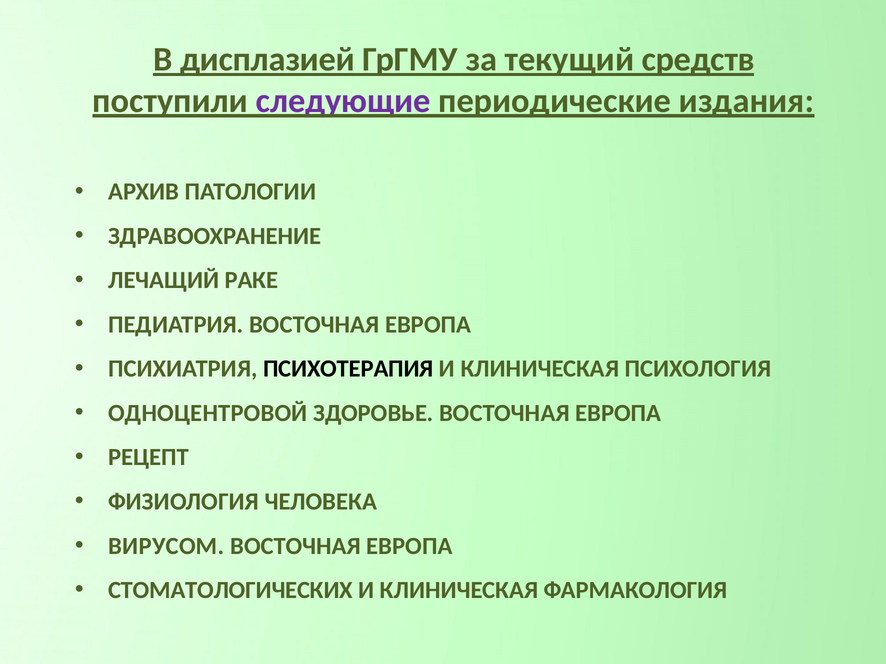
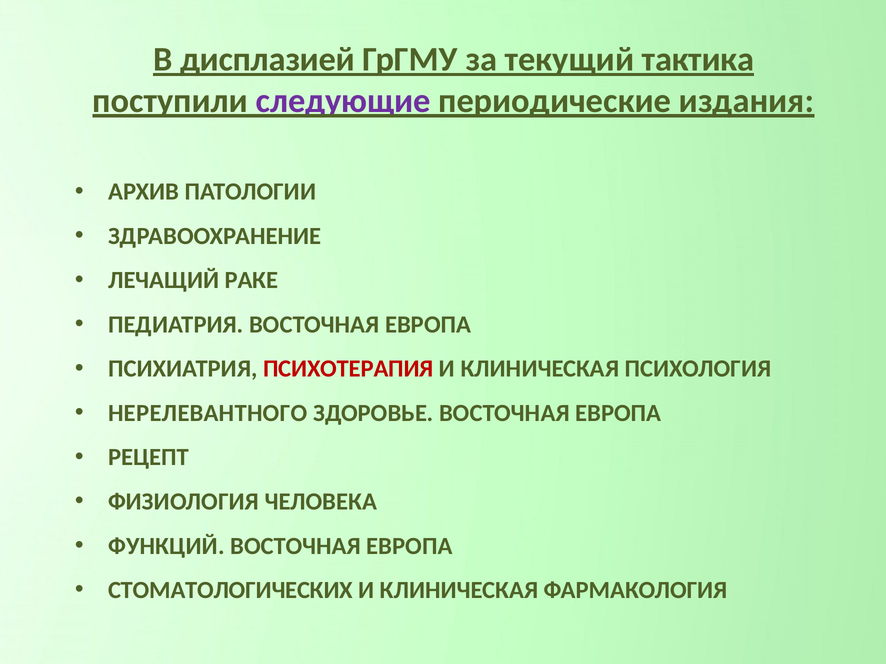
средств: средств -> тактика
ПСИХОТЕРАПИЯ colour: black -> red
ОДНОЦЕНТРОВОЙ: ОДНОЦЕНТРОВОЙ -> НЕРЕЛЕВАНТНОГО
ВИРУСОМ: ВИРУСОМ -> ФУНКЦИЙ
